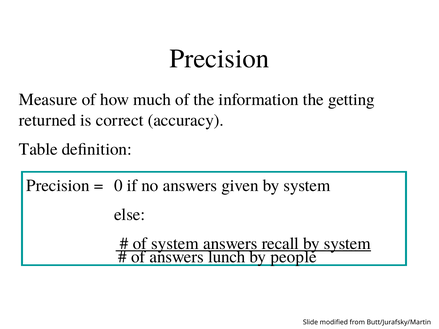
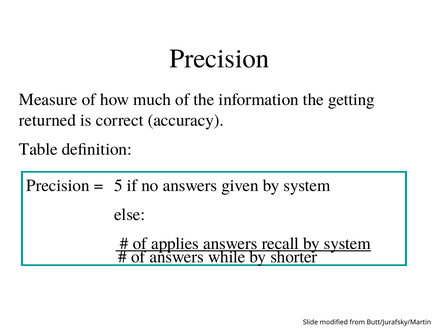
0: 0 -> 5
of system: system -> applies
lunch: lunch -> while
people: people -> shorter
